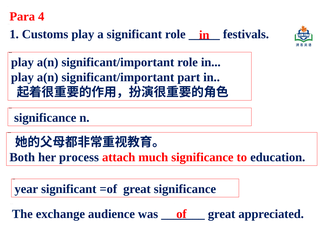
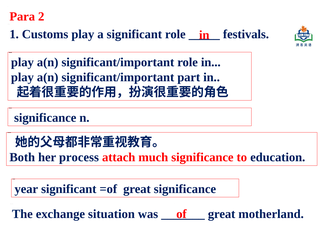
4: 4 -> 2
audience: audience -> situation
appreciated: appreciated -> motherland
